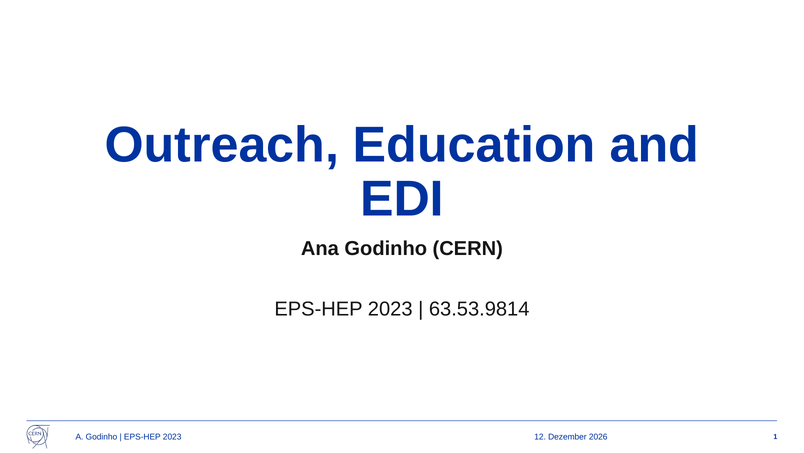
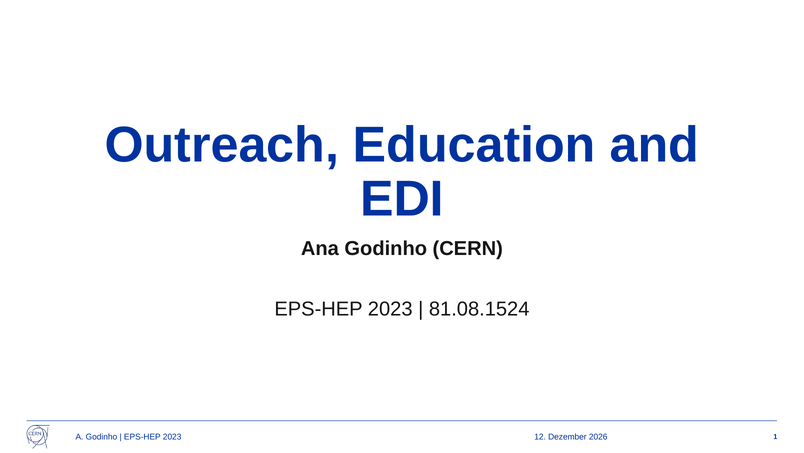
63.53.9814: 63.53.9814 -> 81.08.1524
